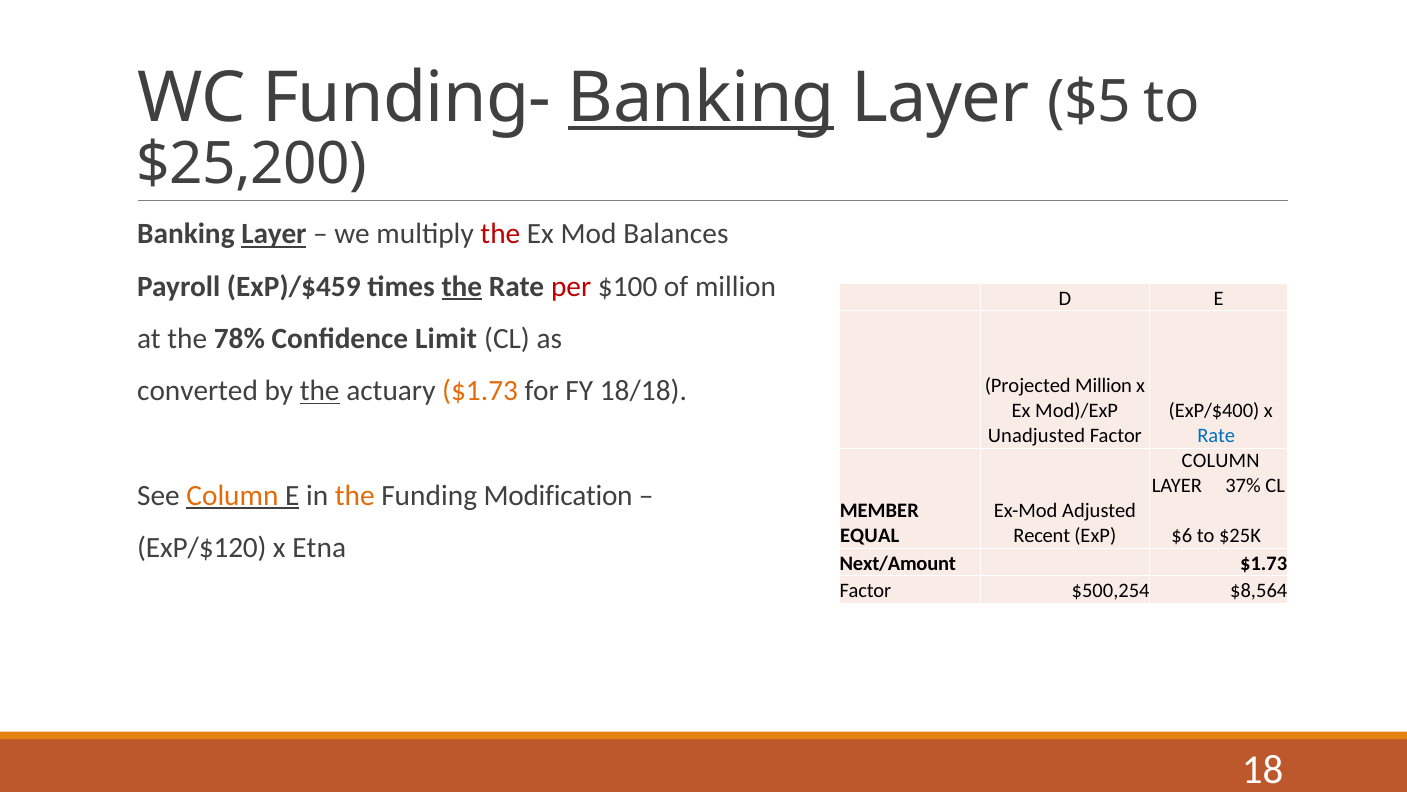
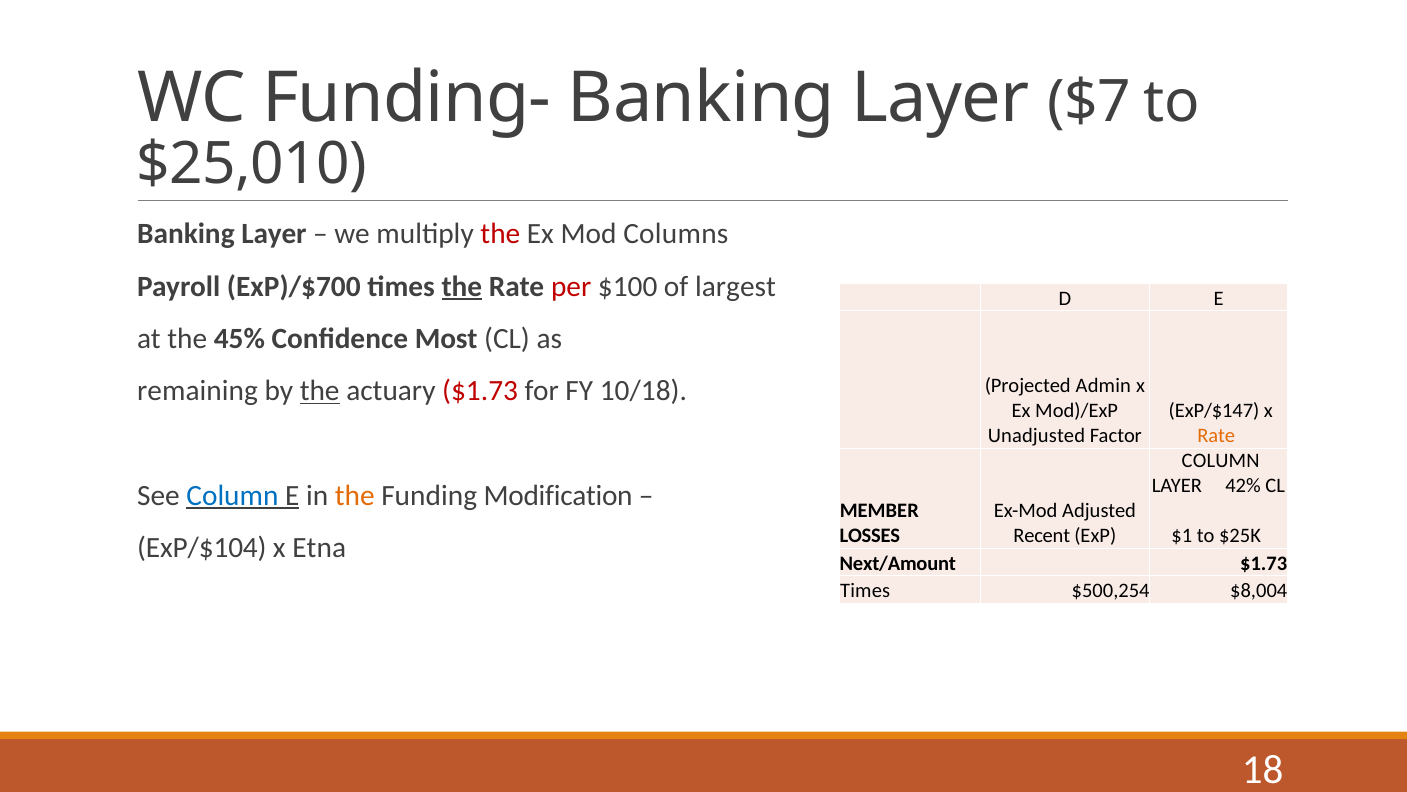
Banking at (702, 98) underline: present -> none
$5: $5 -> $7
$25,200: $25,200 -> $25,010
Layer at (274, 234) underline: present -> none
Balances: Balances -> Columns
ExP)/$459: ExP)/$459 -> ExP)/$700
of million: million -> largest
78%: 78% -> 45%
Limit: Limit -> Most
Projected Million: Million -> Admin
converted: converted -> remaining
$1.73 at (480, 391) colour: orange -> red
18/18: 18/18 -> 10/18
ExP/$400: ExP/$400 -> ExP/$147
Rate at (1216, 436) colour: blue -> orange
37%: 37% -> 42%
Column at (232, 495) colour: orange -> blue
EQUAL: EQUAL -> LOSSES
$6: $6 -> $1
ExP/$120: ExP/$120 -> ExP/$104
Factor at (865, 590): Factor -> Times
$8,564: $8,564 -> $8,004
